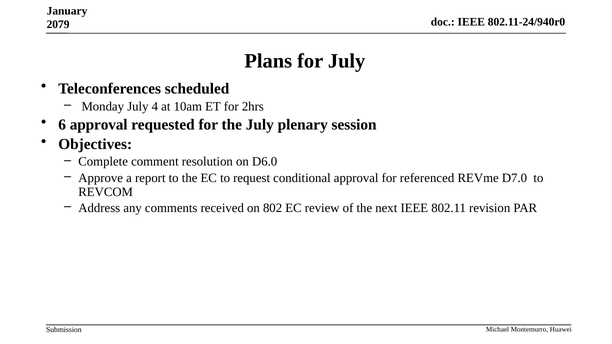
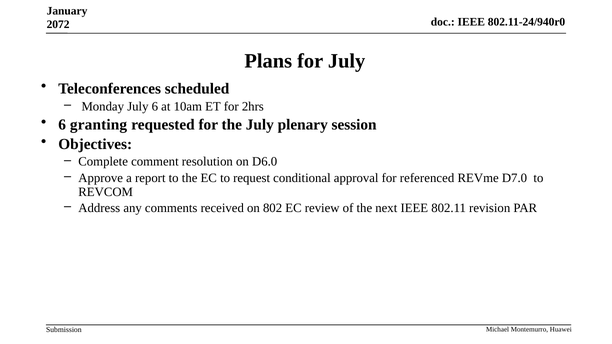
2079: 2079 -> 2072
July 4: 4 -> 6
6 approval: approval -> granting
